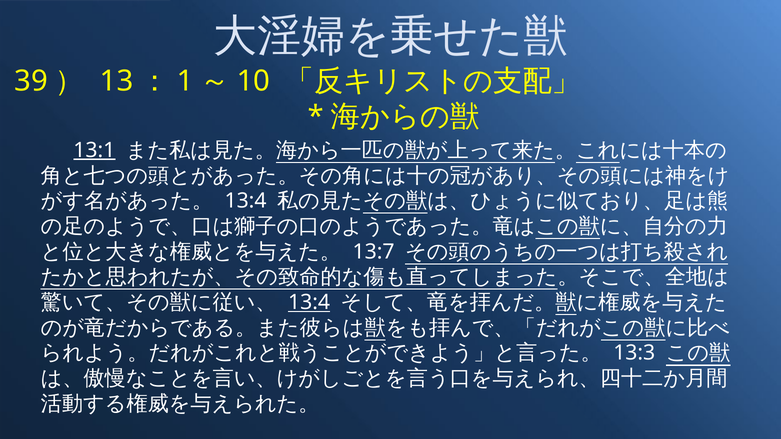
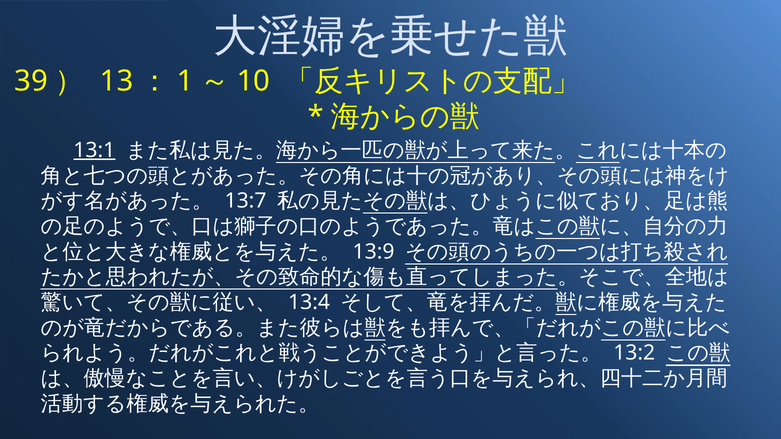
13:4 at (246, 201): 13:4 -> 13:7
13:7: 13:7 -> 13:9
13:4 at (309, 303) underline: present -> none
13:3: 13:3 -> 13:2
